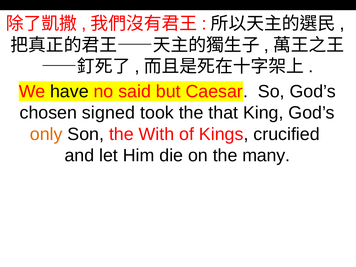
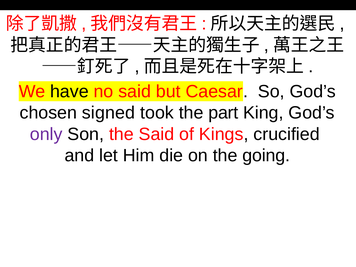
that: that -> part
only colour: orange -> purple
the With: With -> Said
many: many -> going
